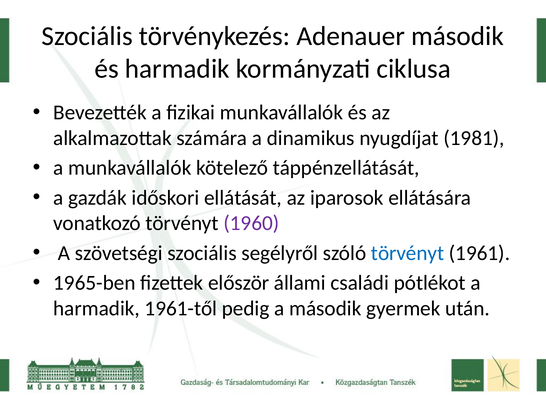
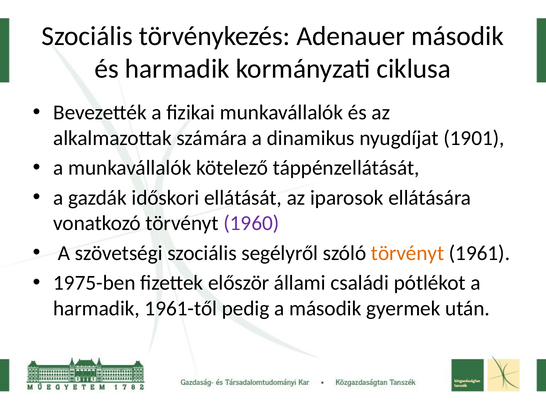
1981: 1981 -> 1901
törvényt at (408, 253) colour: blue -> orange
1965-ben: 1965-ben -> 1975-ben
